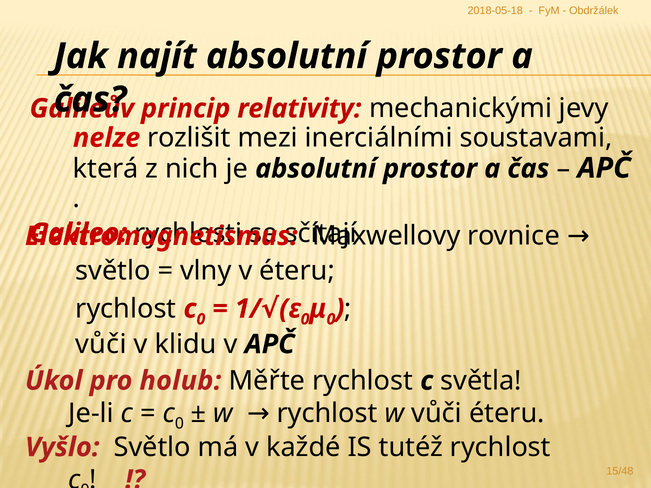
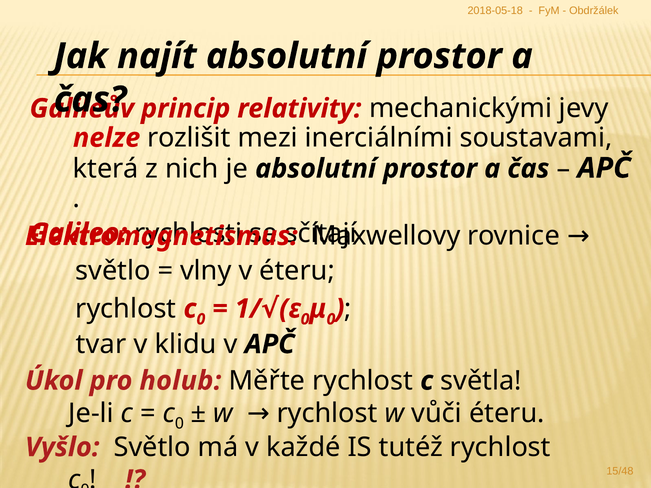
vůči at (101, 344): vůči -> tvar
